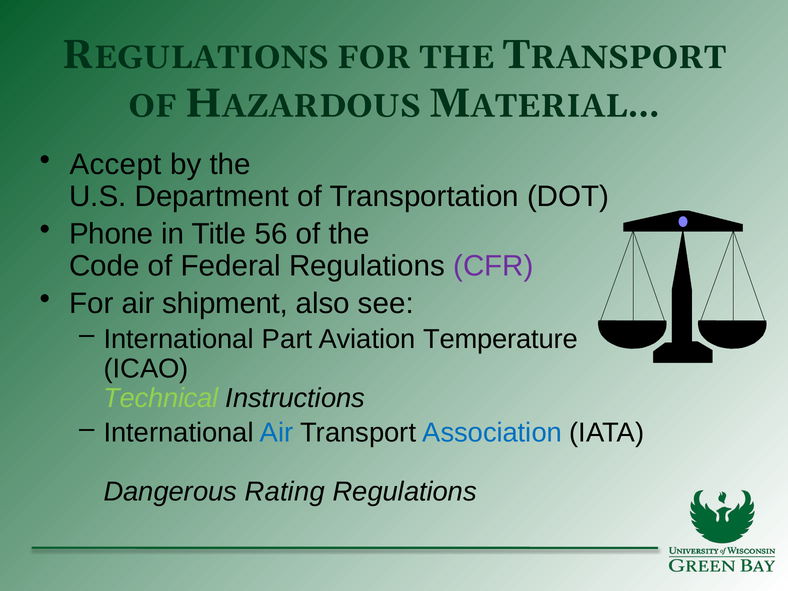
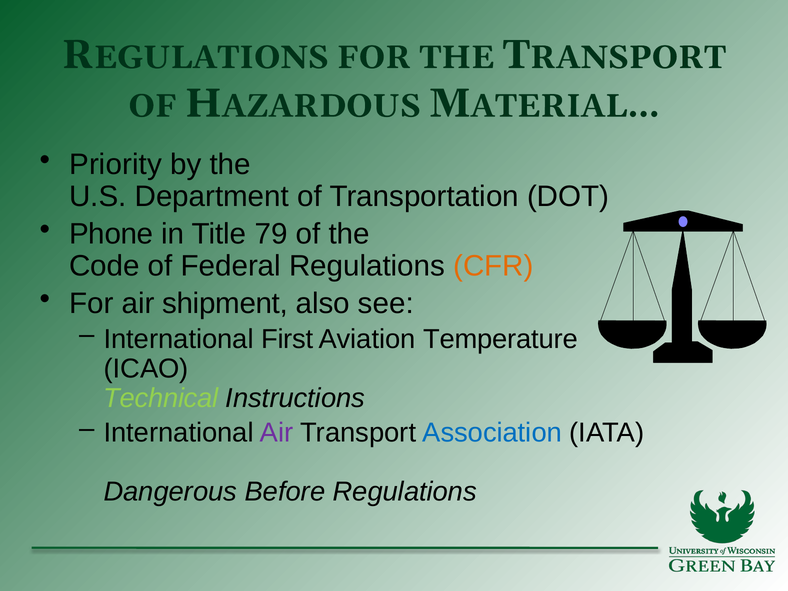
Accept: Accept -> Priority
56: 56 -> 79
CFR colour: purple -> orange
Part: Part -> First
Air at (277, 433) colour: blue -> purple
Rating: Rating -> Before
